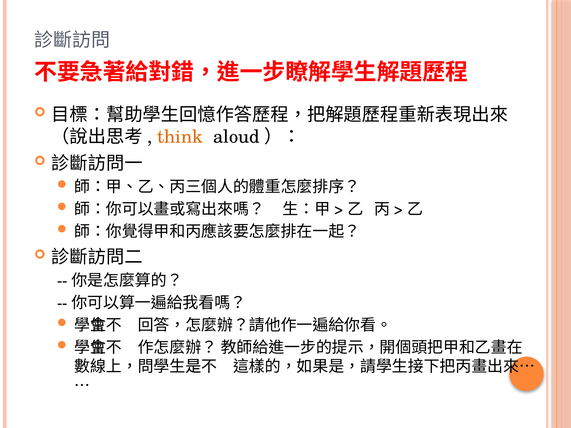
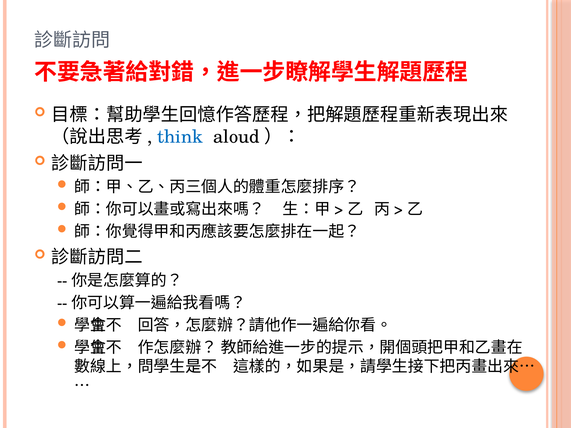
think colour: orange -> blue
